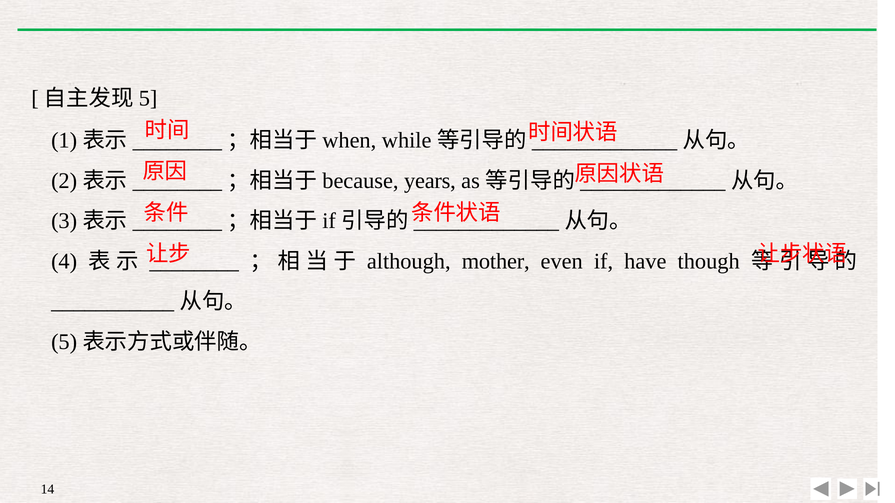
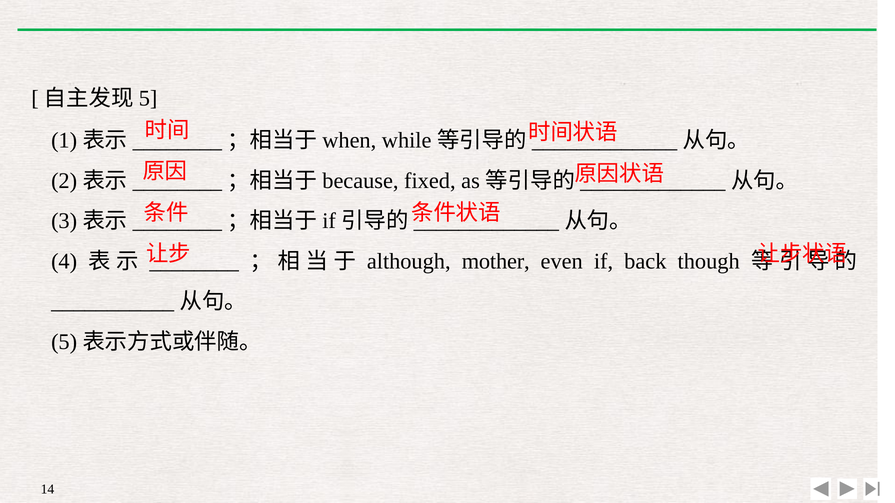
years: years -> fixed
have: have -> back
